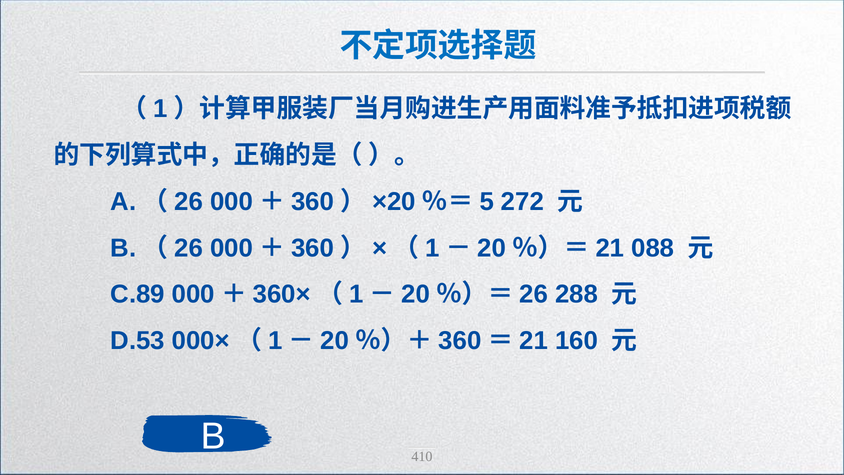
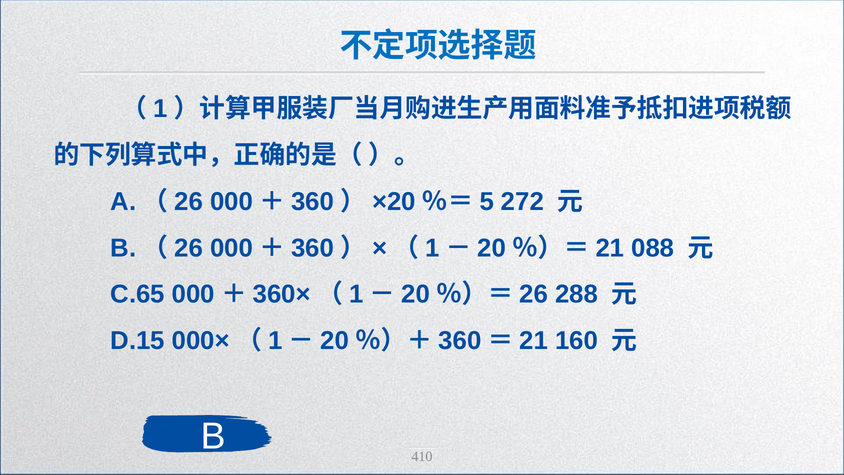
C.89: C.89 -> C.65
D.53: D.53 -> D.15
